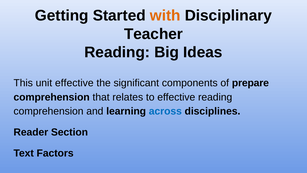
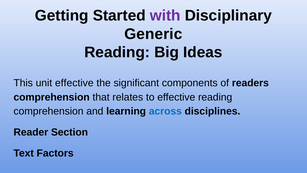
with colour: orange -> purple
Teacher: Teacher -> Generic
prepare: prepare -> readers
